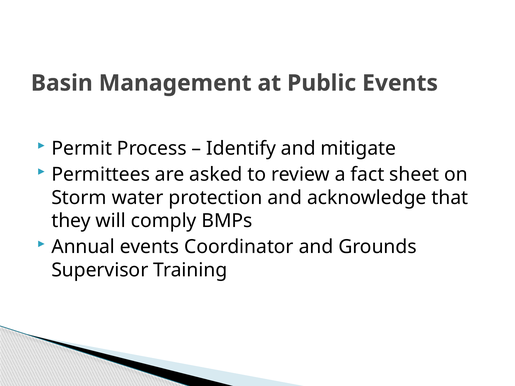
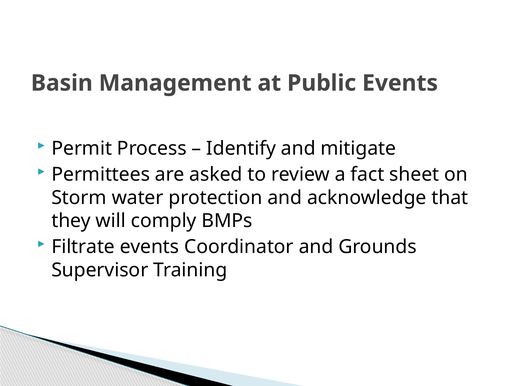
Annual: Annual -> Filtrate
